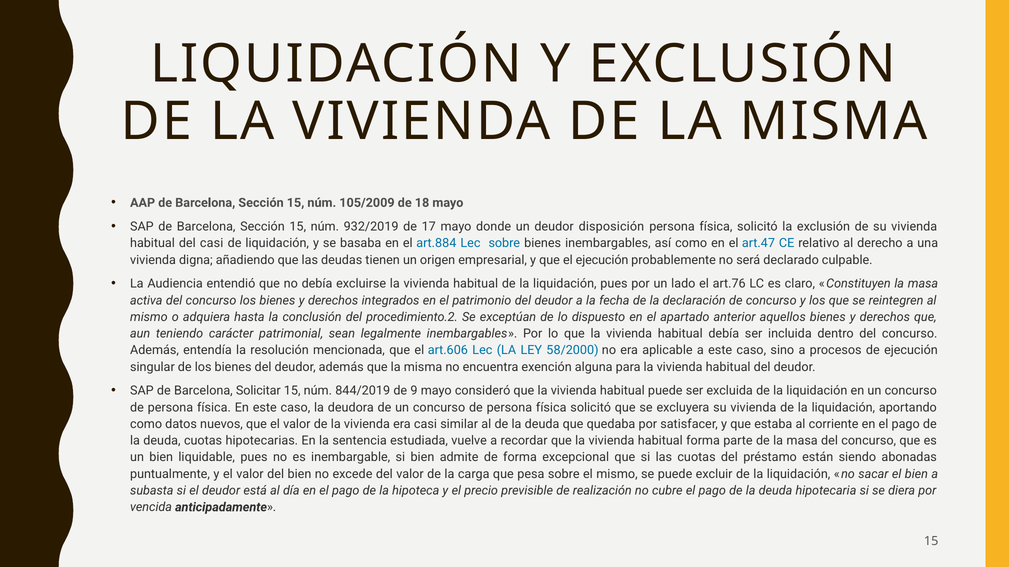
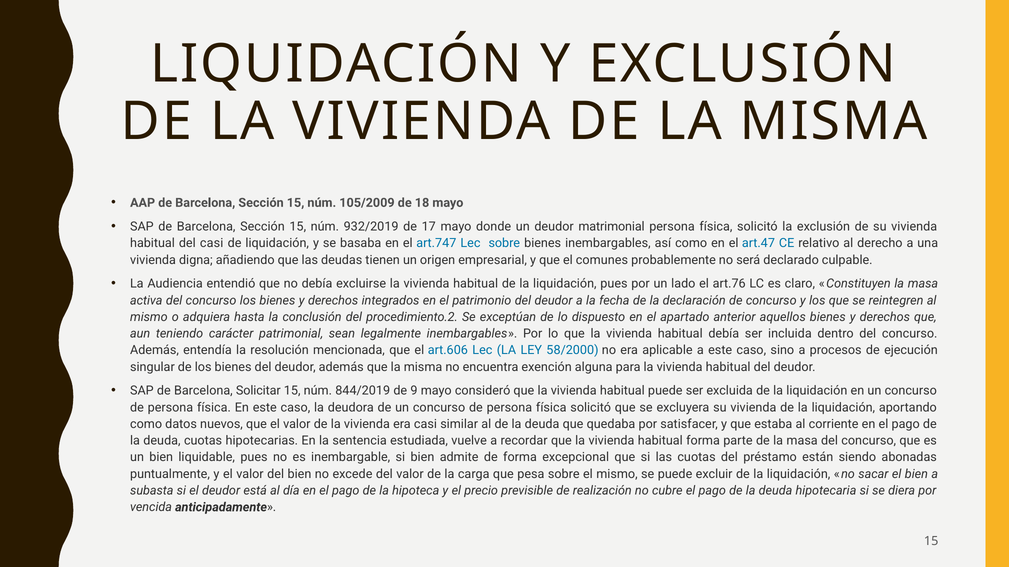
disposición: disposición -> matrimonial
art.884: art.884 -> art.747
el ejecución: ejecución -> comunes
